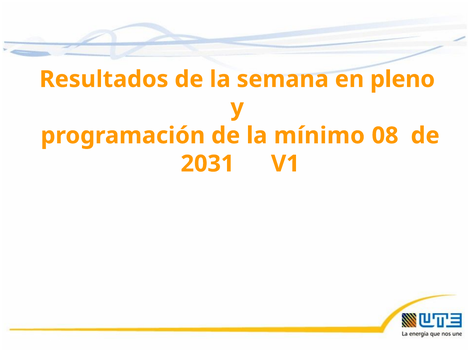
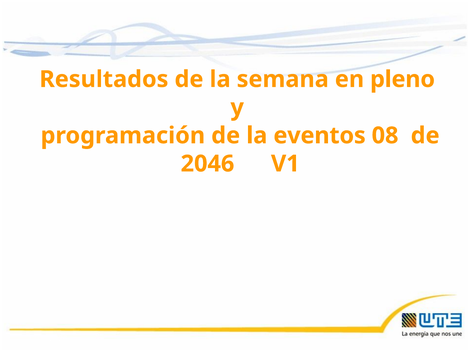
mínimo: mínimo -> eventos
2031: 2031 -> 2046
